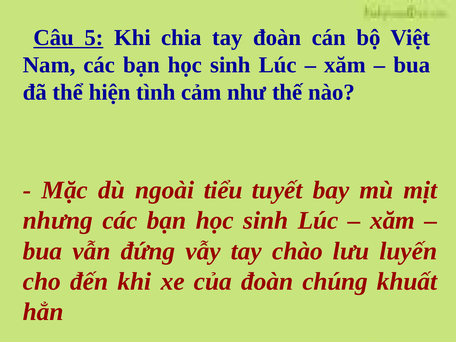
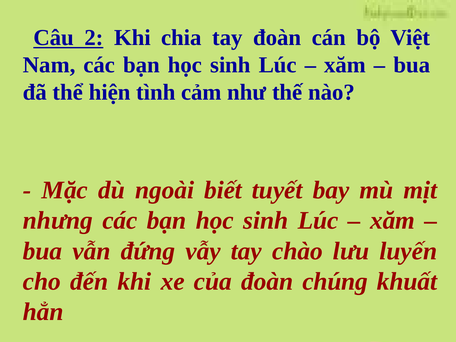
5: 5 -> 2
tiểu: tiểu -> biết
